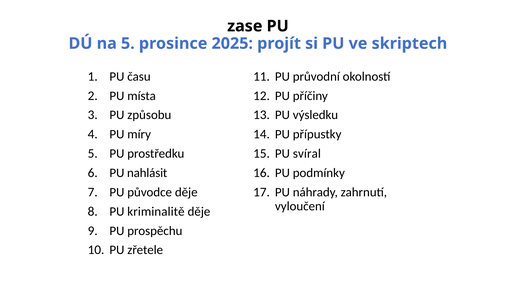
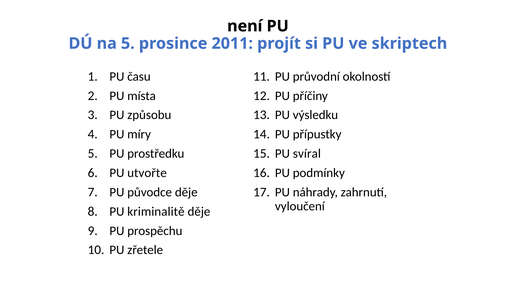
zase: zase -> není
2025: 2025 -> 2011
nahlásit: nahlásit -> utvořte
